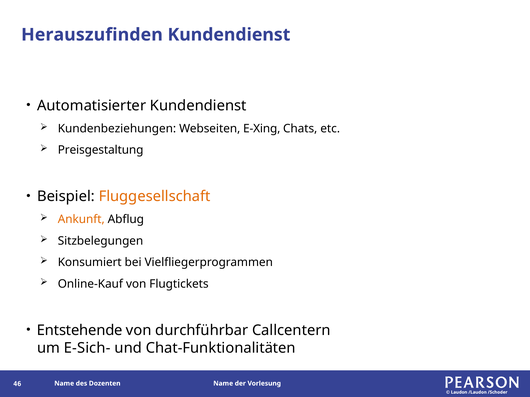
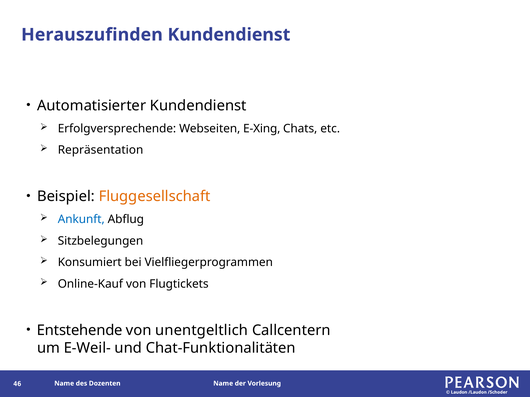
Kundenbeziehungen: Kundenbeziehungen -> Erfolgversprechende
Preisgestaltung: Preisgestaltung -> Repräsentation
Ankunft colour: orange -> blue
durchführbar: durchführbar -> unentgeltlich
E-Sich-: E-Sich- -> E-Weil-
